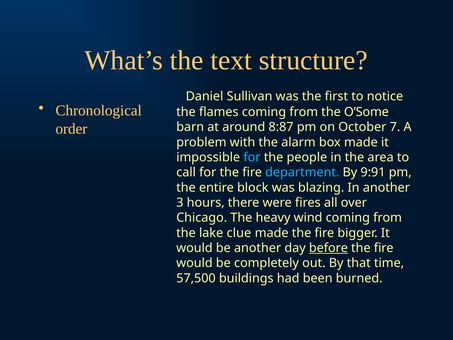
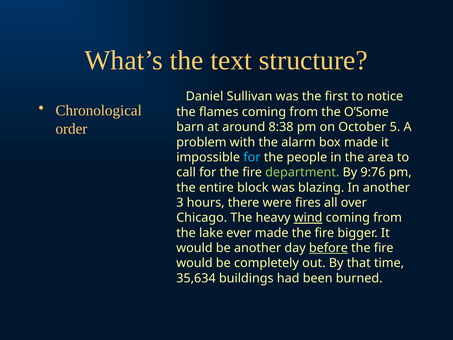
8:87: 8:87 -> 8:38
7: 7 -> 5
department colour: light blue -> light green
9:91: 9:91 -> 9:76
wind underline: none -> present
clue: clue -> ever
57,500: 57,500 -> 35,634
